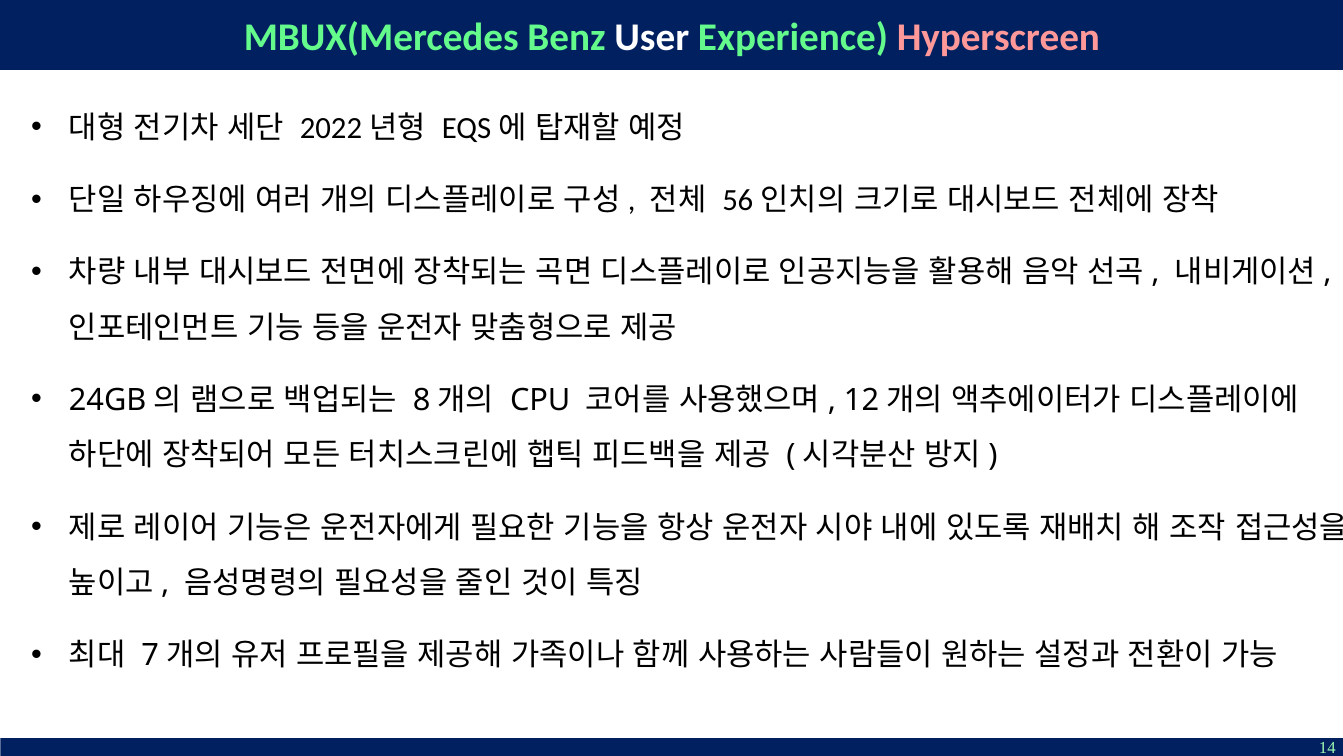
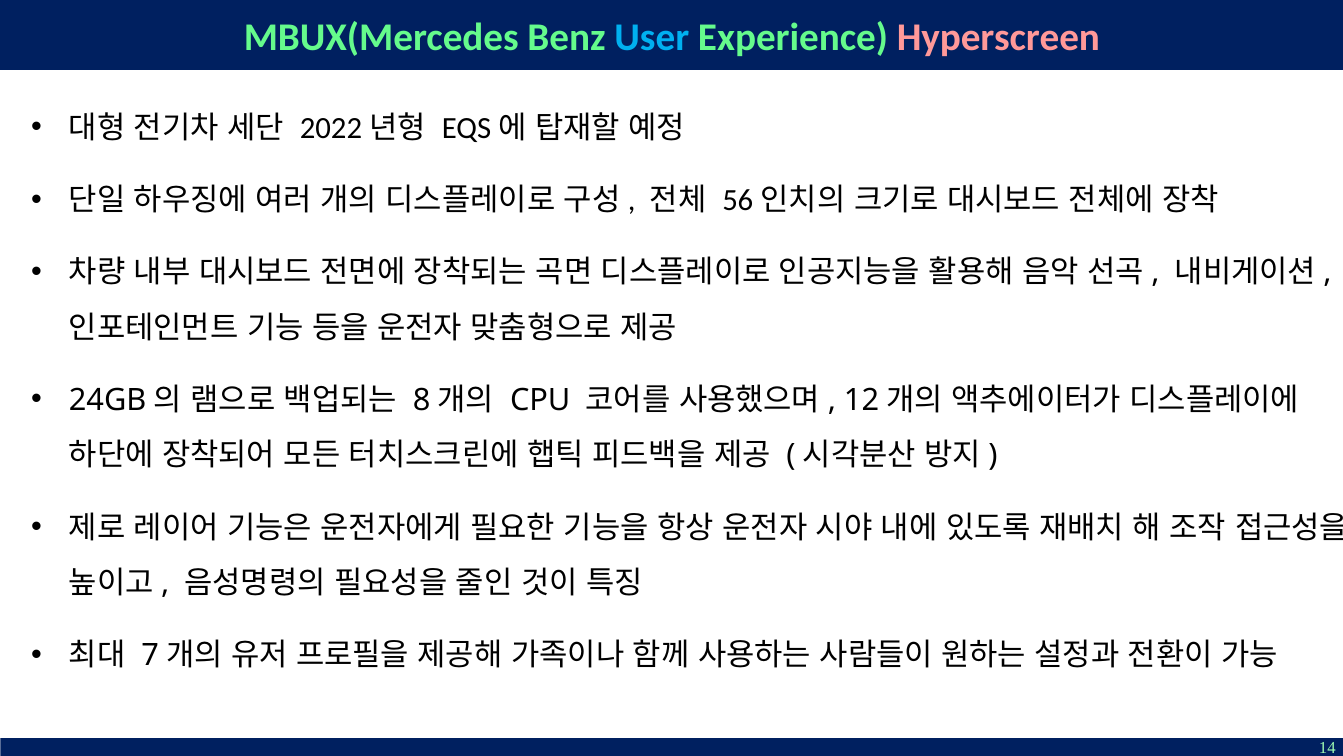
User colour: white -> light blue
